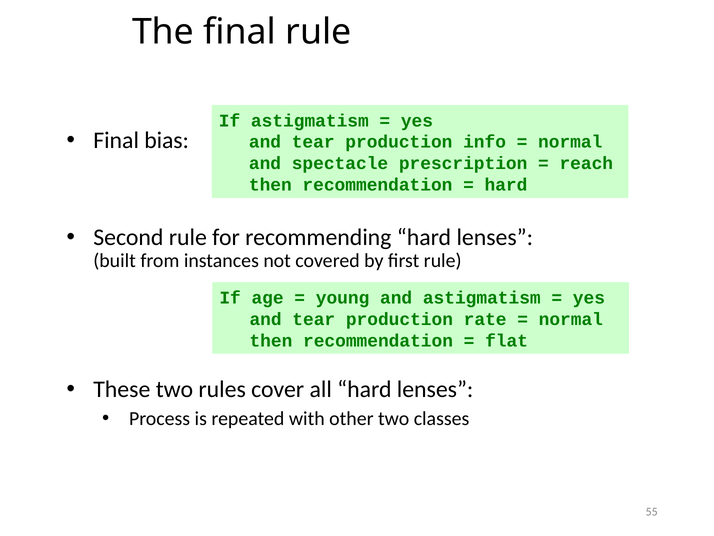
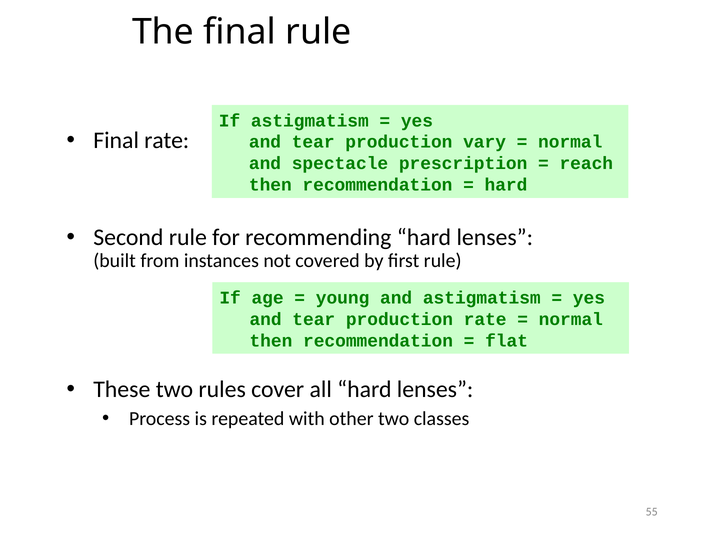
Final bias: bias -> rate
info: info -> vary
